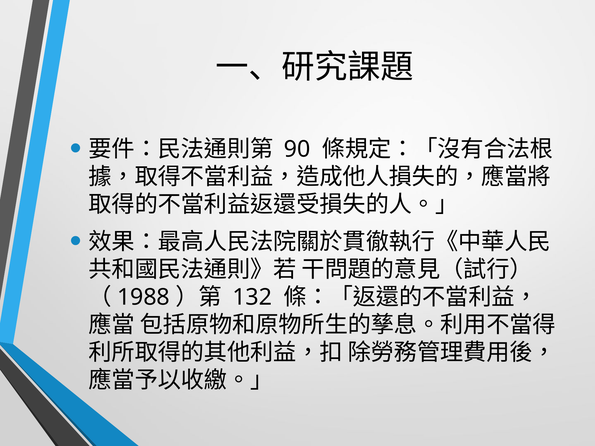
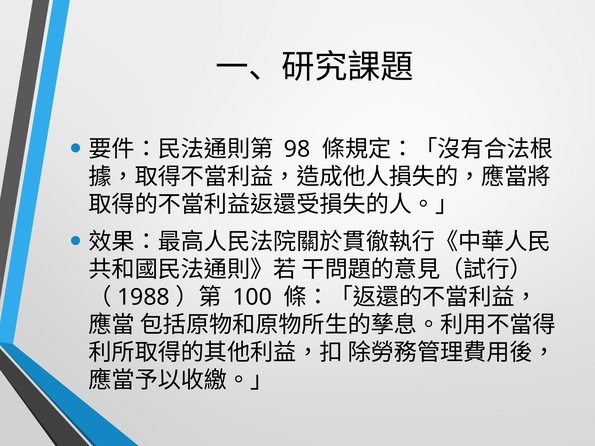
90: 90 -> 98
132: 132 -> 100
